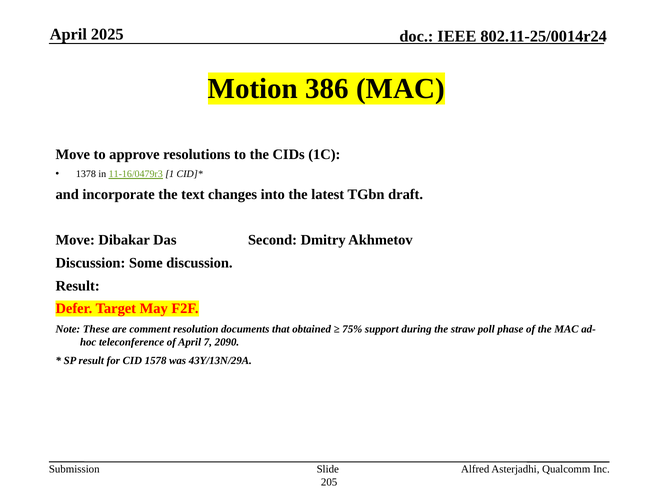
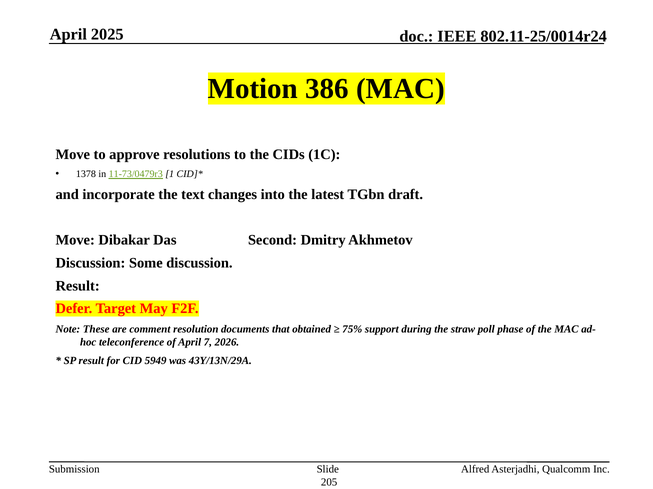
11-16/0479r3: 11-16/0479r3 -> 11-73/0479r3
2090: 2090 -> 2026
1578: 1578 -> 5949
